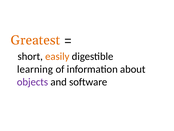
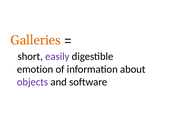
Greatest: Greatest -> Galleries
easily colour: orange -> purple
learning: learning -> emotion
